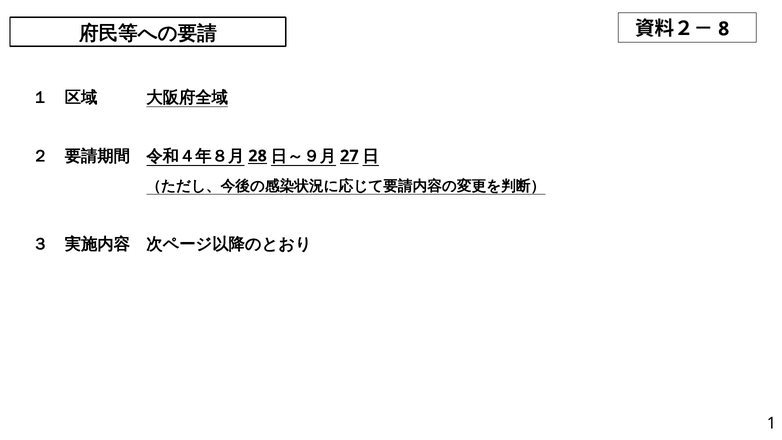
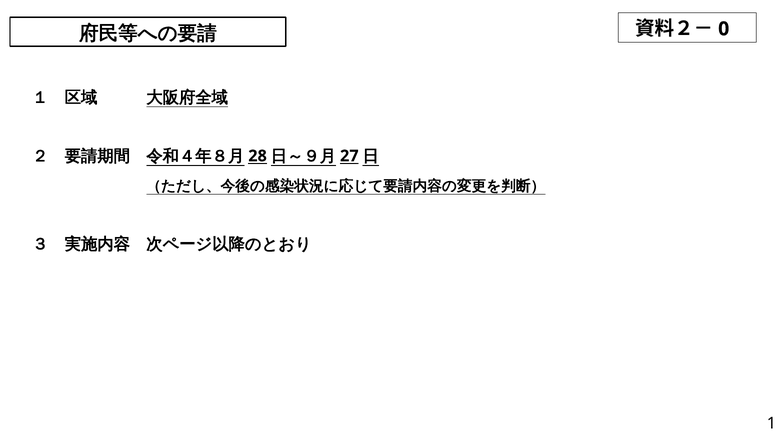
8: 8 -> 0
